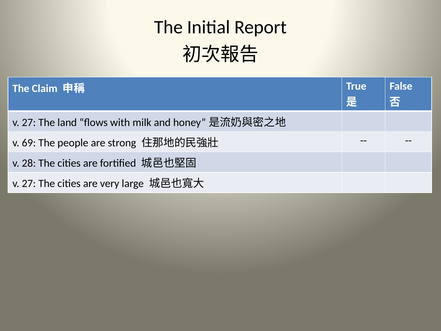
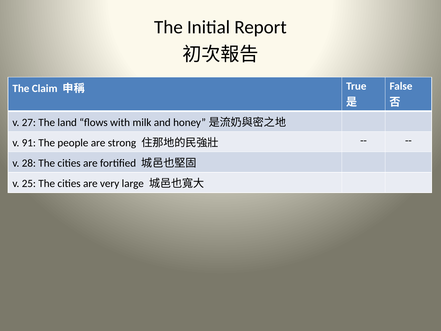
69: 69 -> 91
27 at (29, 184): 27 -> 25
